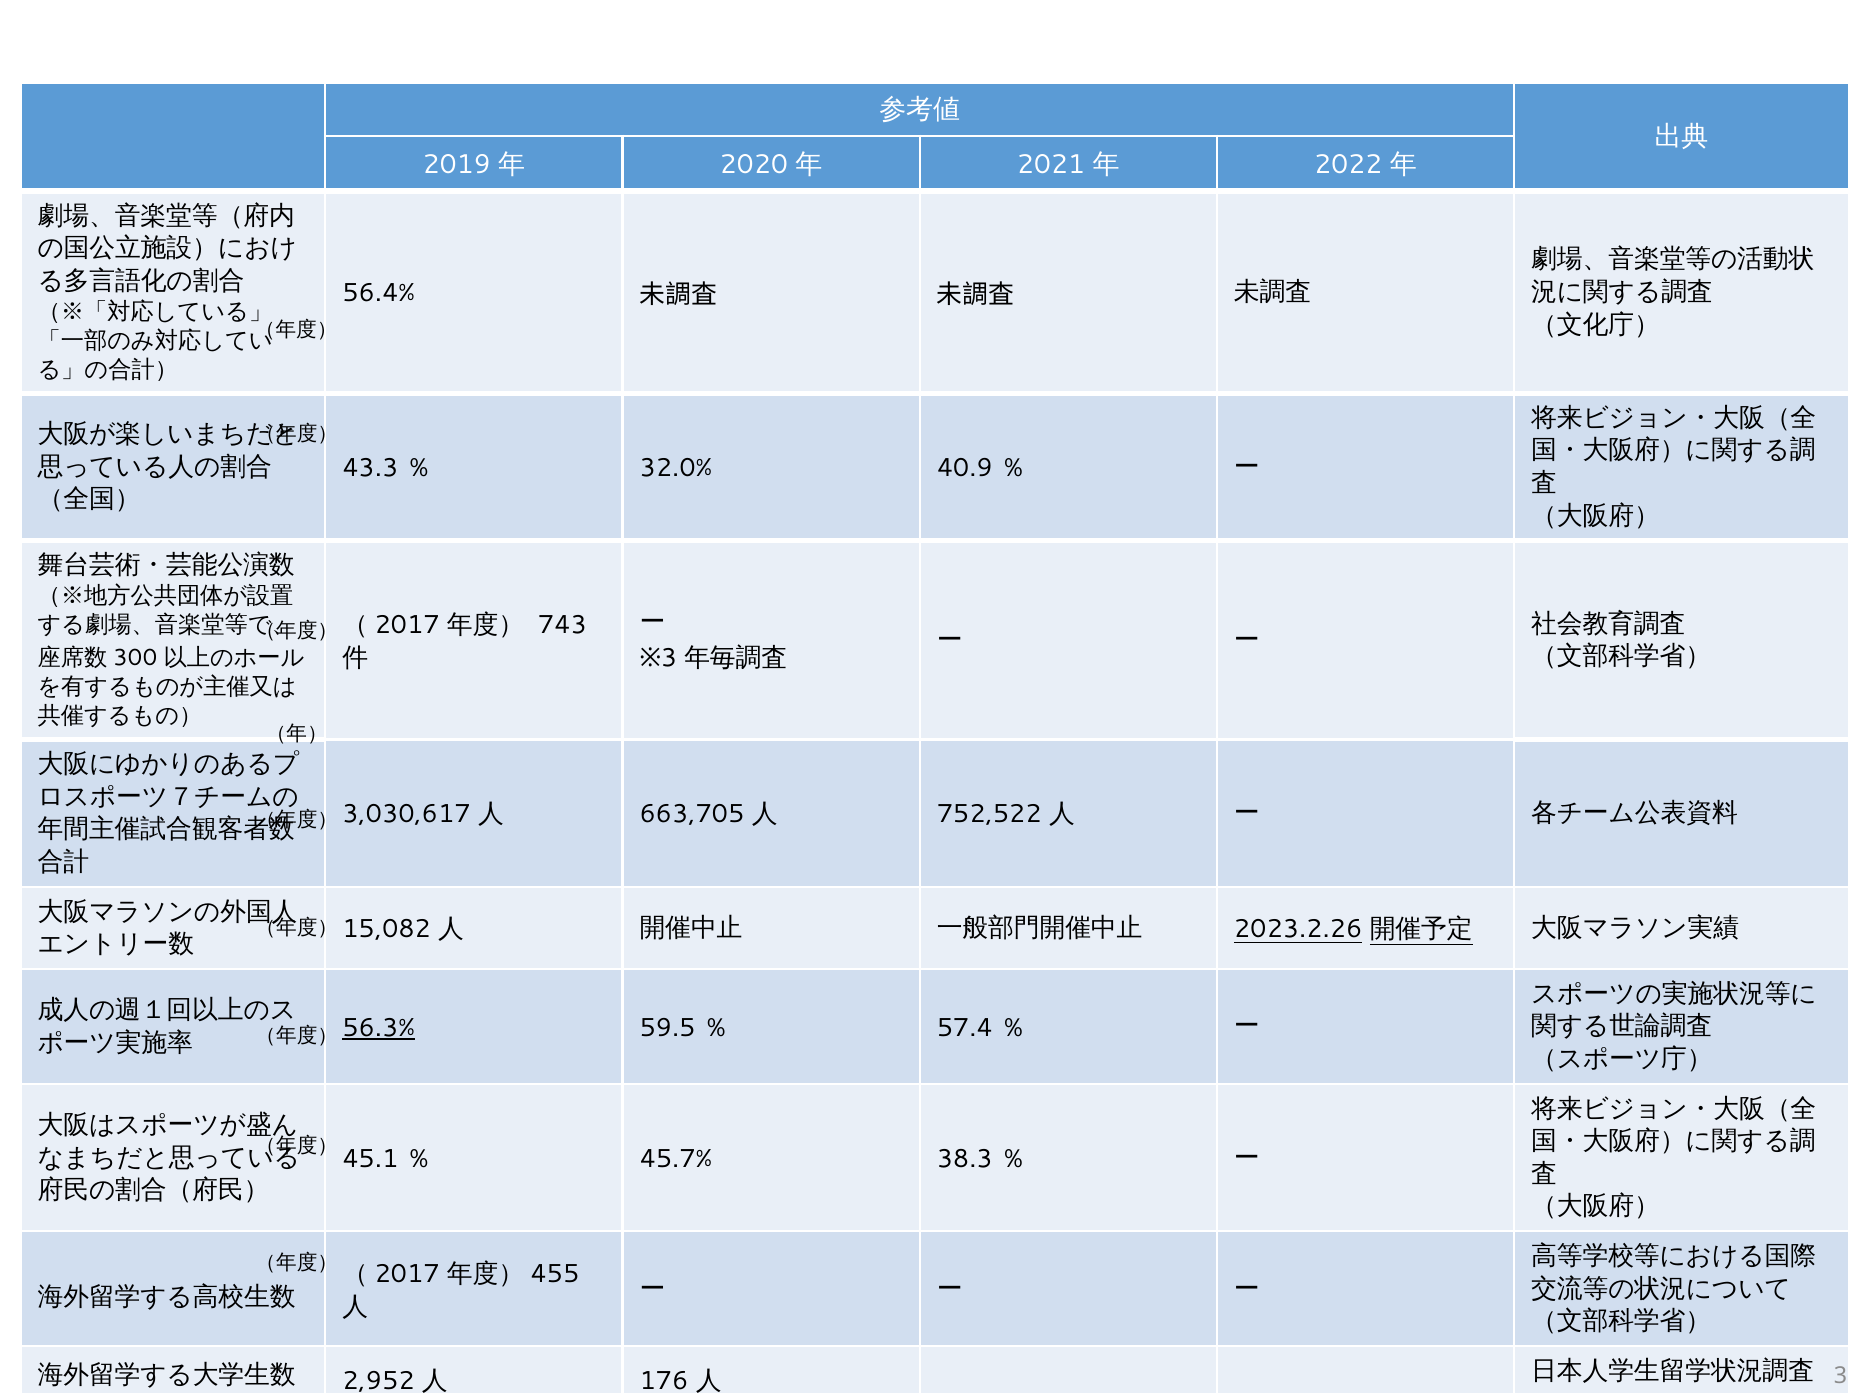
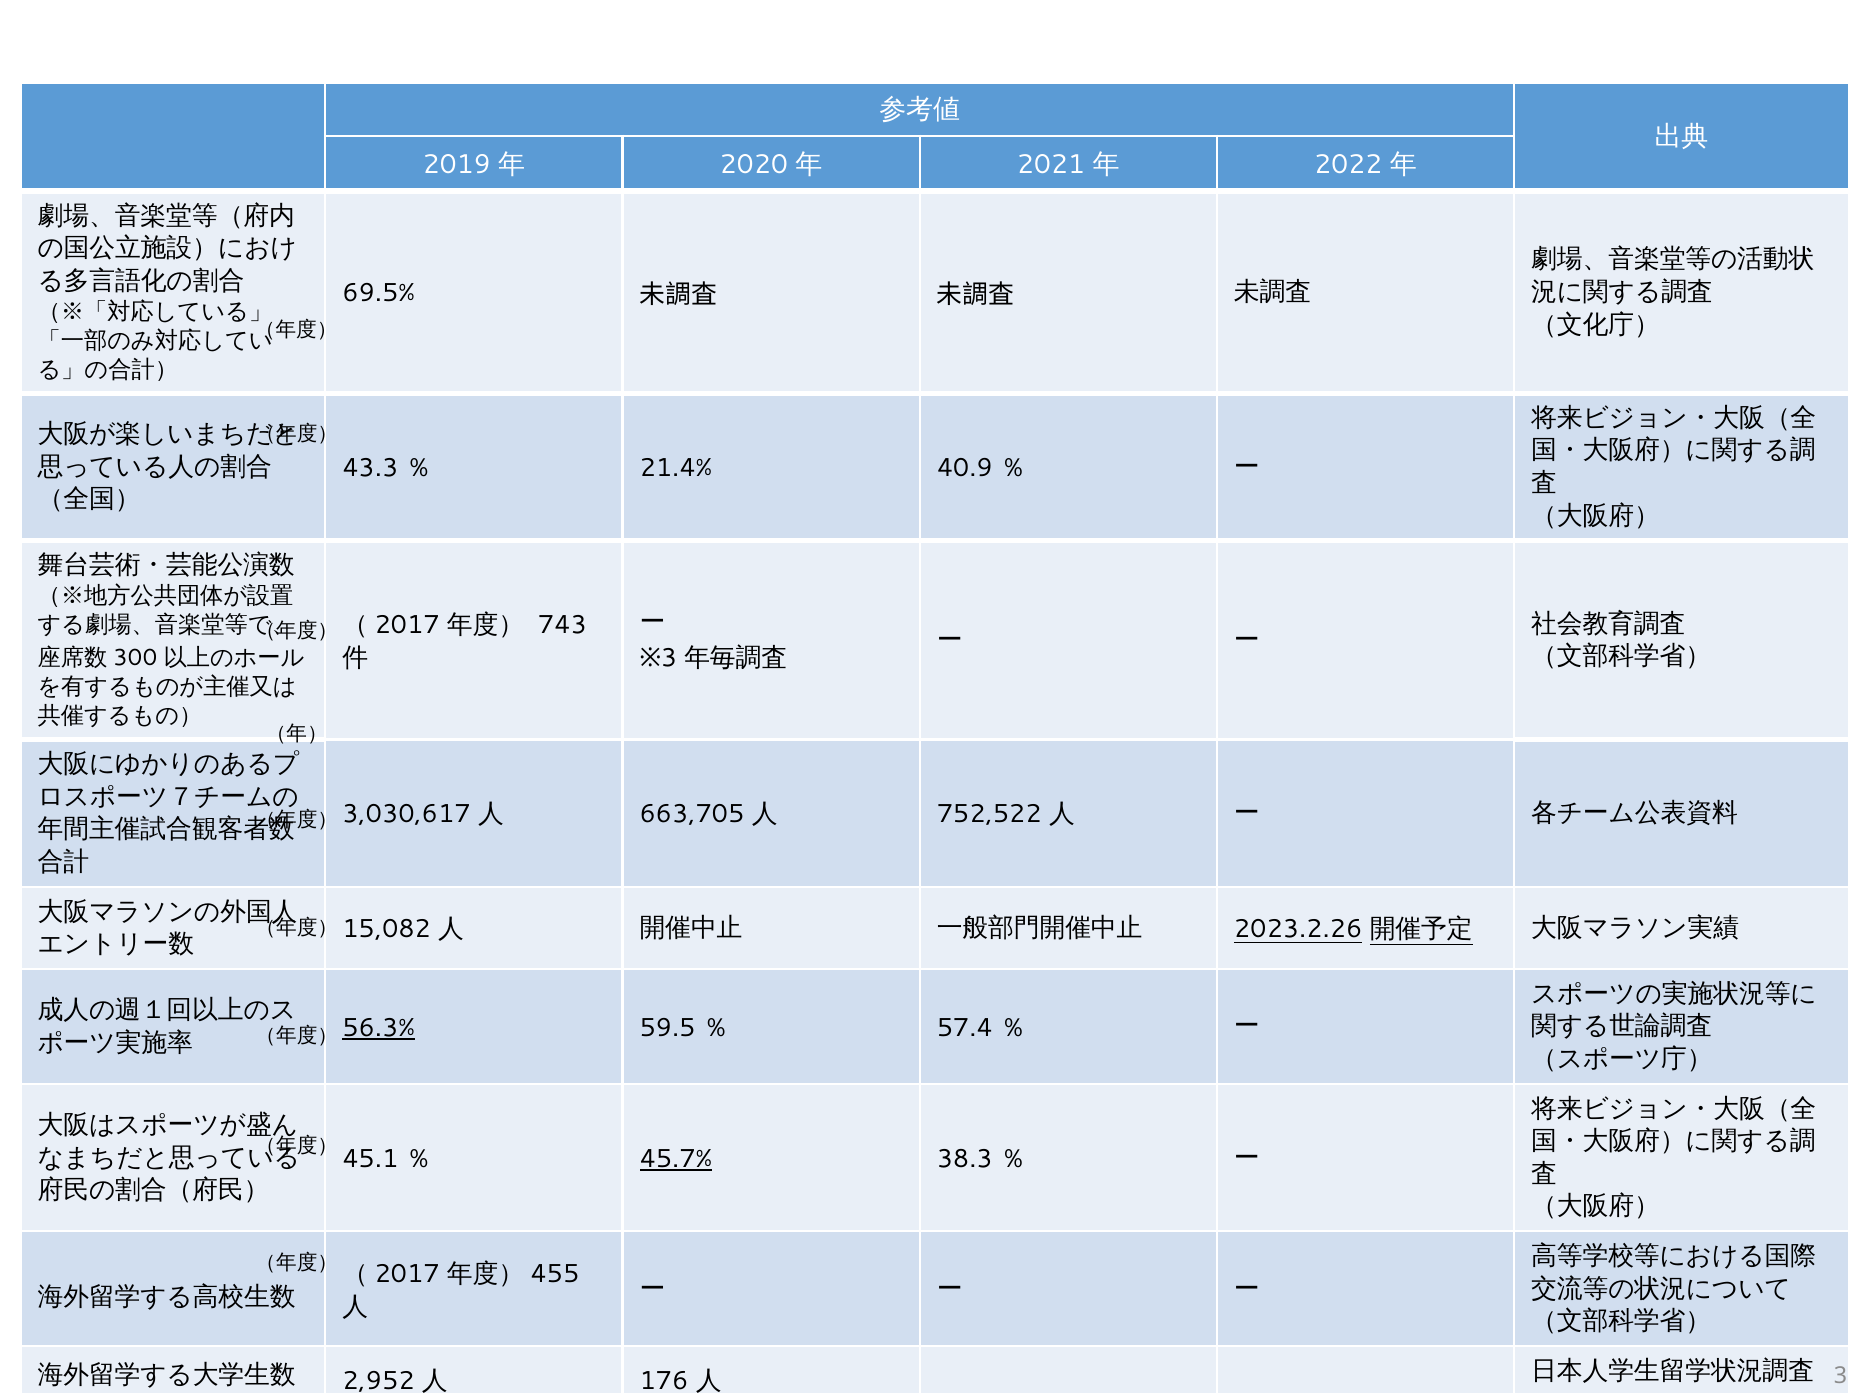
56.4%: 56.4% -> 69.5%
32.0%: 32.0% -> 21.4%
45.7% underline: none -> present
